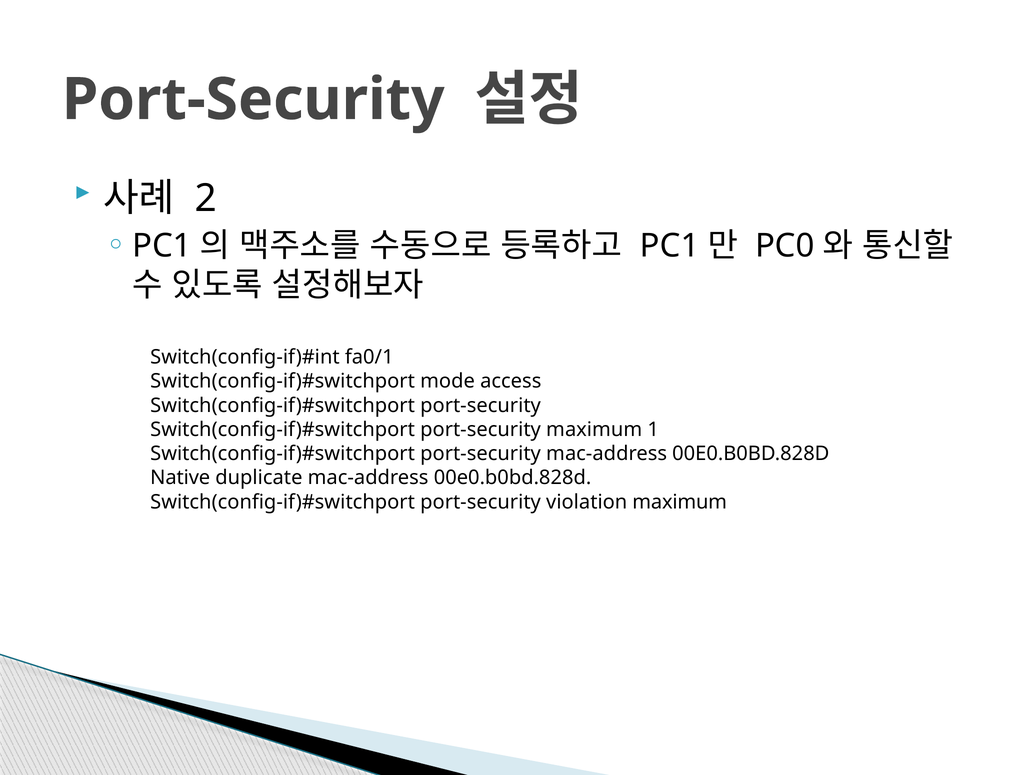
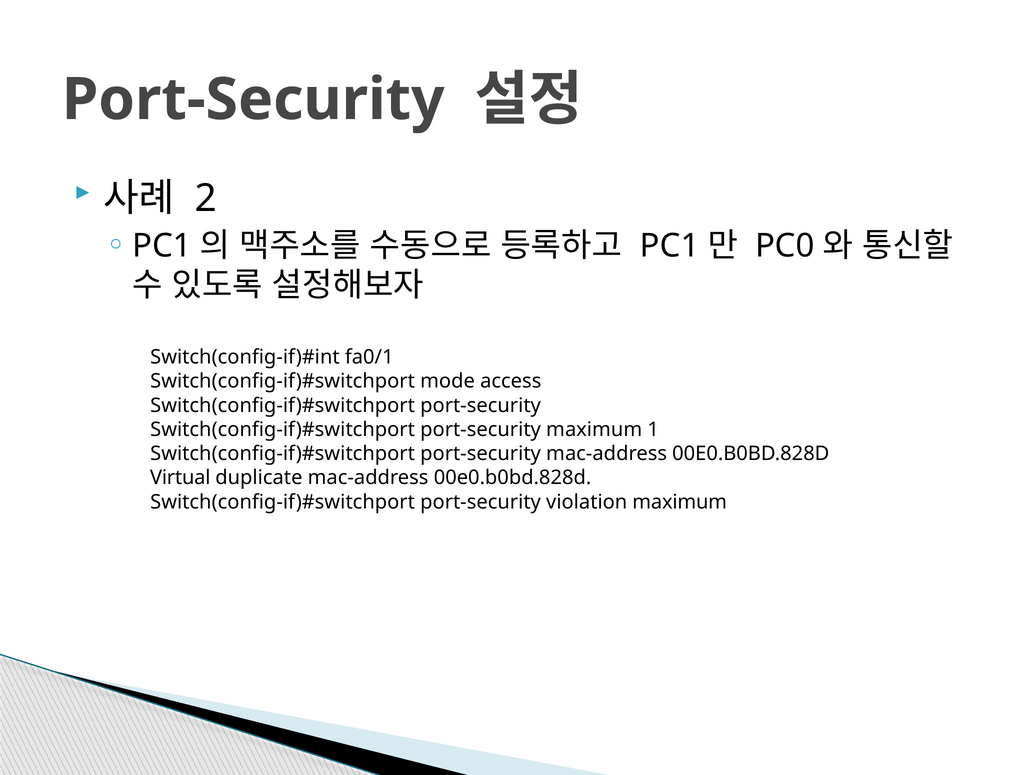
Native: Native -> Virtual
